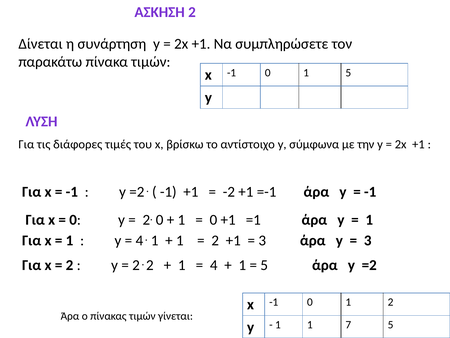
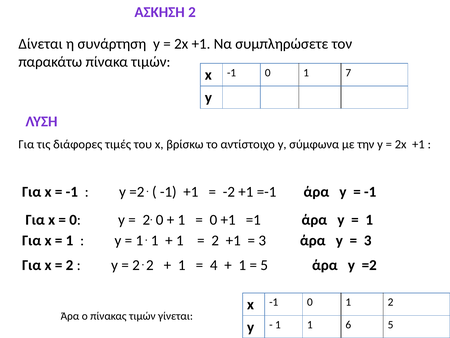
1 5: 5 -> 7
4 at (139, 240): 4 -> 1
7: 7 -> 6
